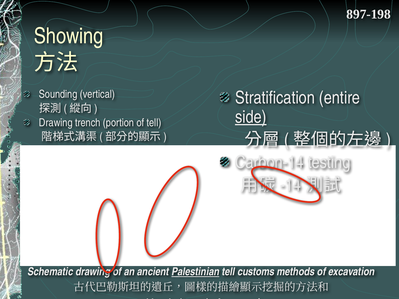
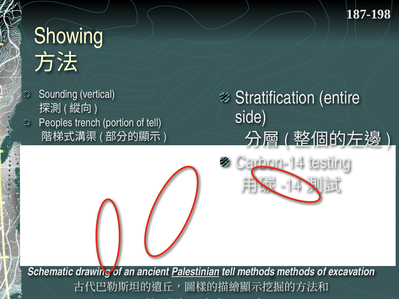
897-198: 897-198 -> 187-198
side underline: present -> none
Drawing at (56, 123): Drawing -> Peoples
tell customs: customs -> methods
